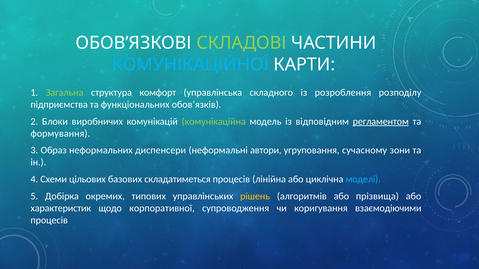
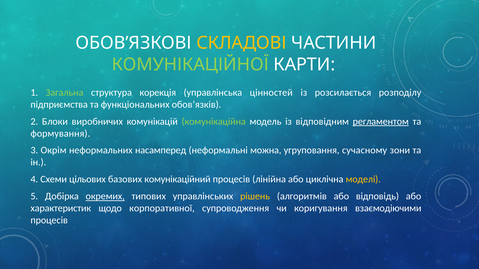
СКЛАДОВІ colour: light green -> yellow
КОМУНІКАЦІЙНОЇ colour: light blue -> light green
комфорт: комфорт -> корекція
складного: складного -> цінностей
розроблення: розроблення -> розсилається
Образ: Образ -> Окрім
диспенсери: диспенсери -> насамперед
автори: автори -> можна
складатиметься: складатиметься -> комунікаційний
моделі colour: light blue -> yellow
окремих underline: none -> present
прізвища: прізвища -> відповідь
